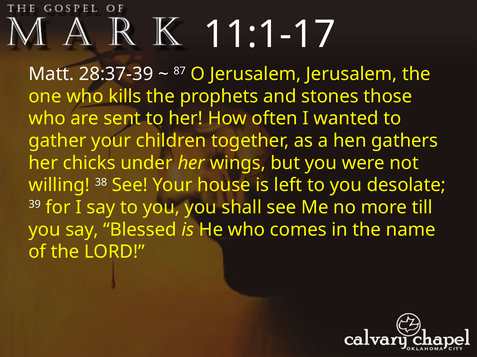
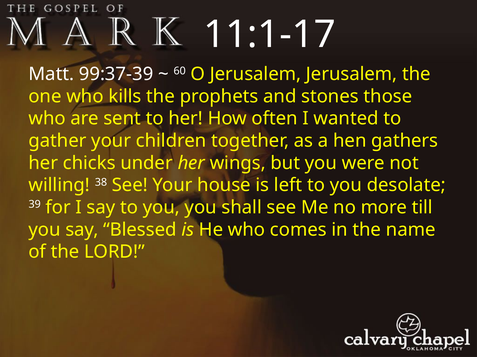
28:37-39: 28:37-39 -> 99:37-39
87: 87 -> 60
